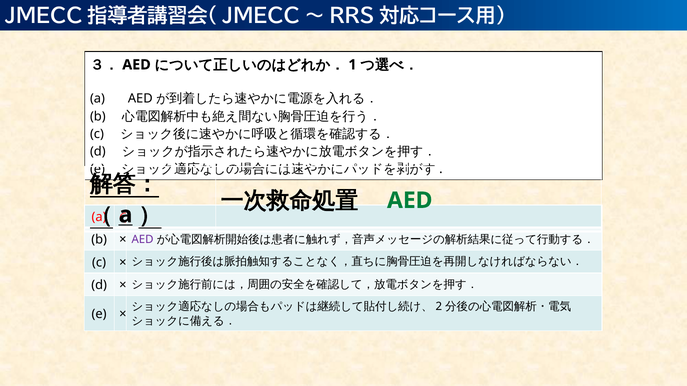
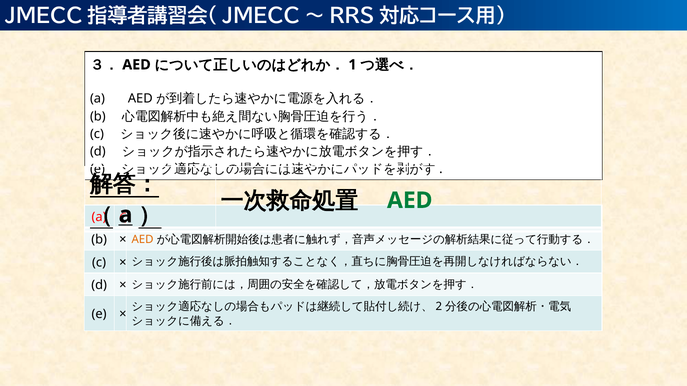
AED at (143, 240) colour: purple -> orange
